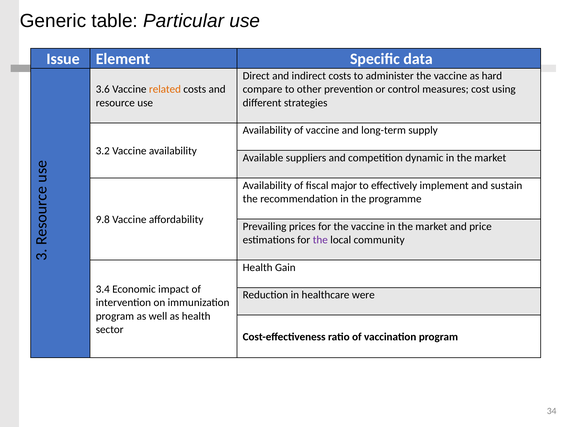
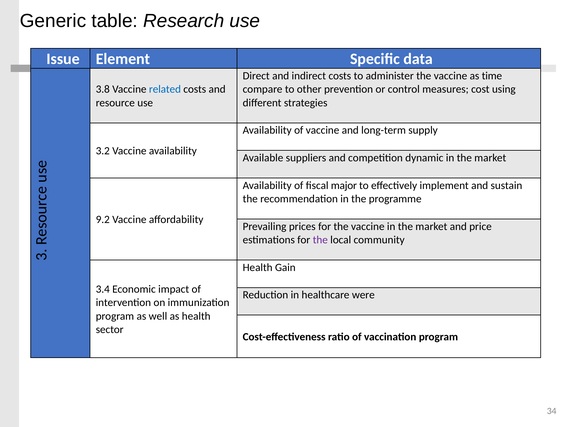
Particular: Particular -> Research
hard: hard -> time
3.6: 3.6 -> 3.8
related colour: orange -> blue
9.8: 9.8 -> 9.2
